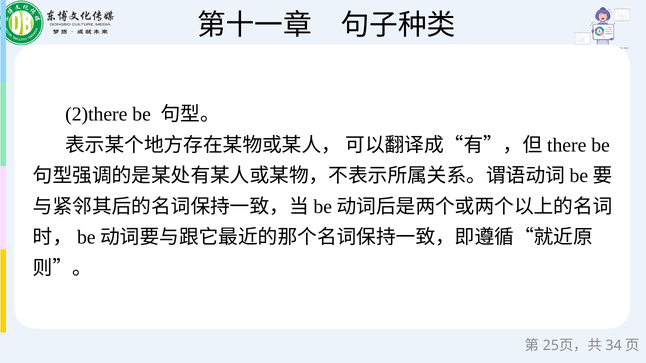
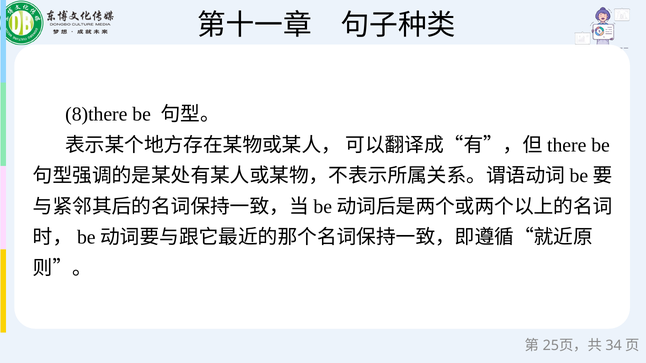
2)there: 2)there -> 8)there
